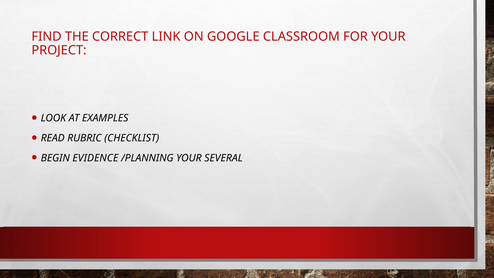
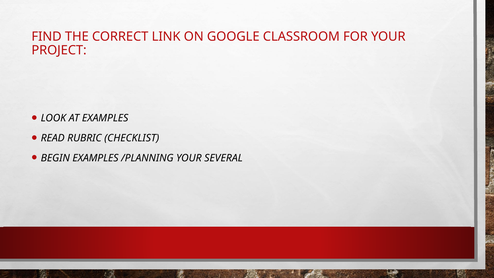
BEGIN EVIDENCE: EVIDENCE -> EXAMPLES
